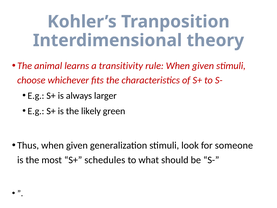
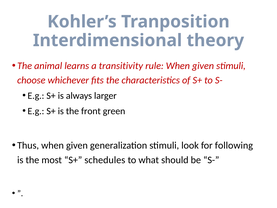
likely: likely -> front
someone: someone -> following
